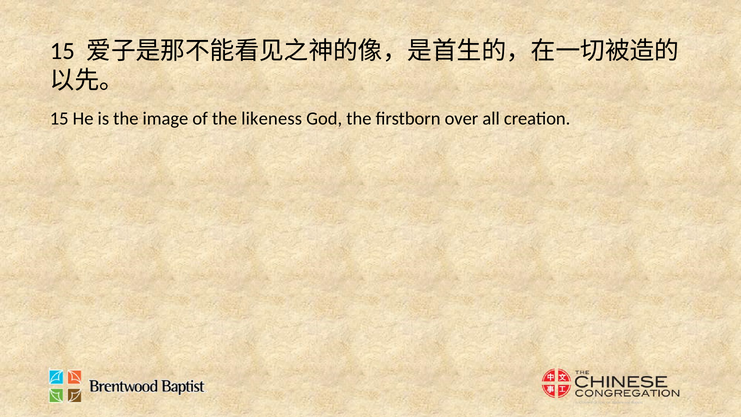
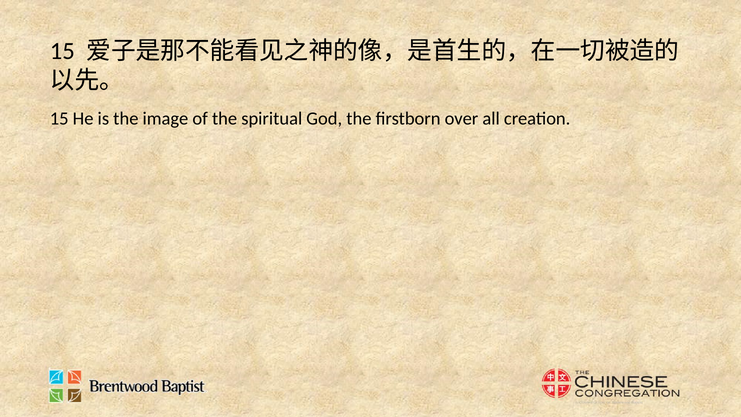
likeness: likeness -> spiritual
